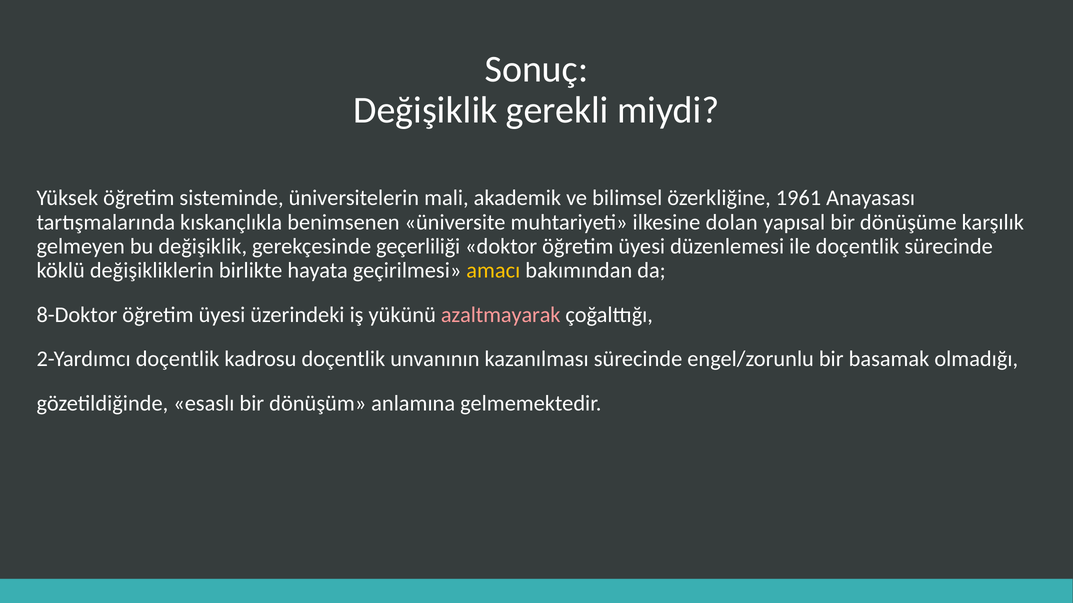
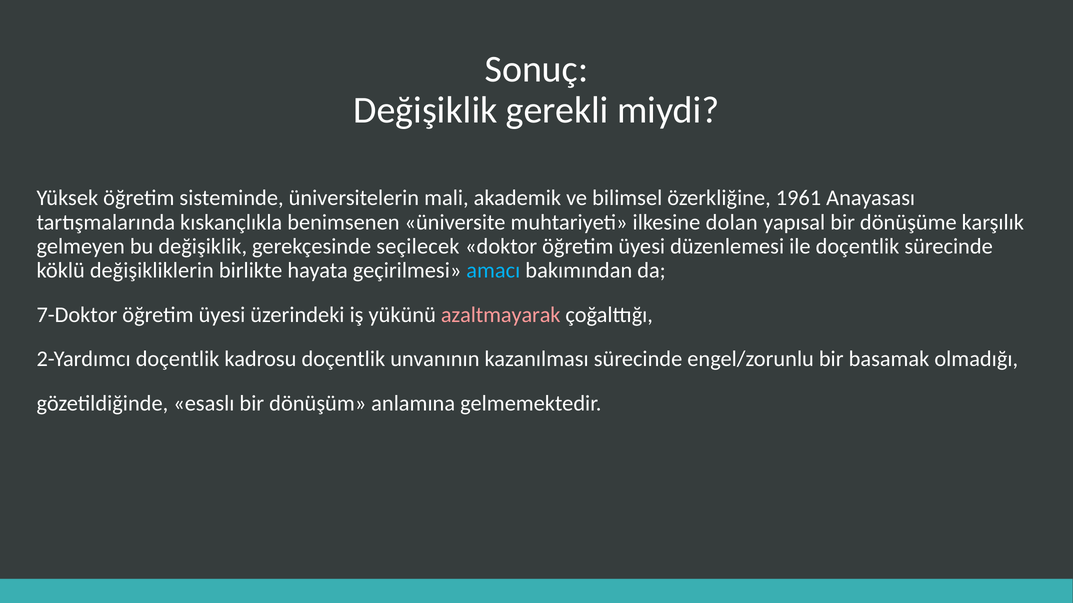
geçerliliği: geçerliliği -> seçilecek
amacı colour: yellow -> light blue
8-Doktor: 8-Doktor -> 7-Doktor
